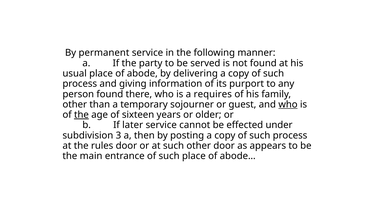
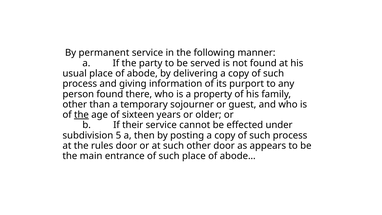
requires: requires -> property
who at (288, 104) underline: present -> none
later: later -> their
3: 3 -> 5
